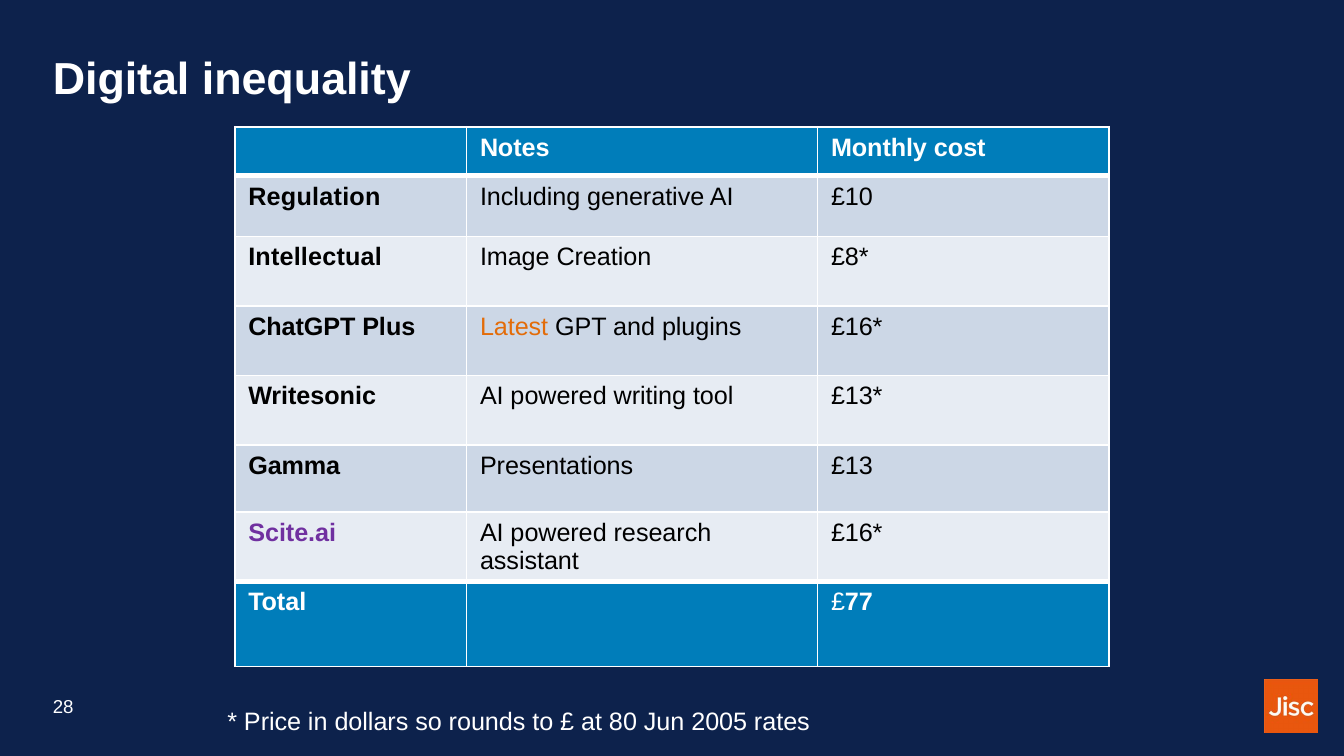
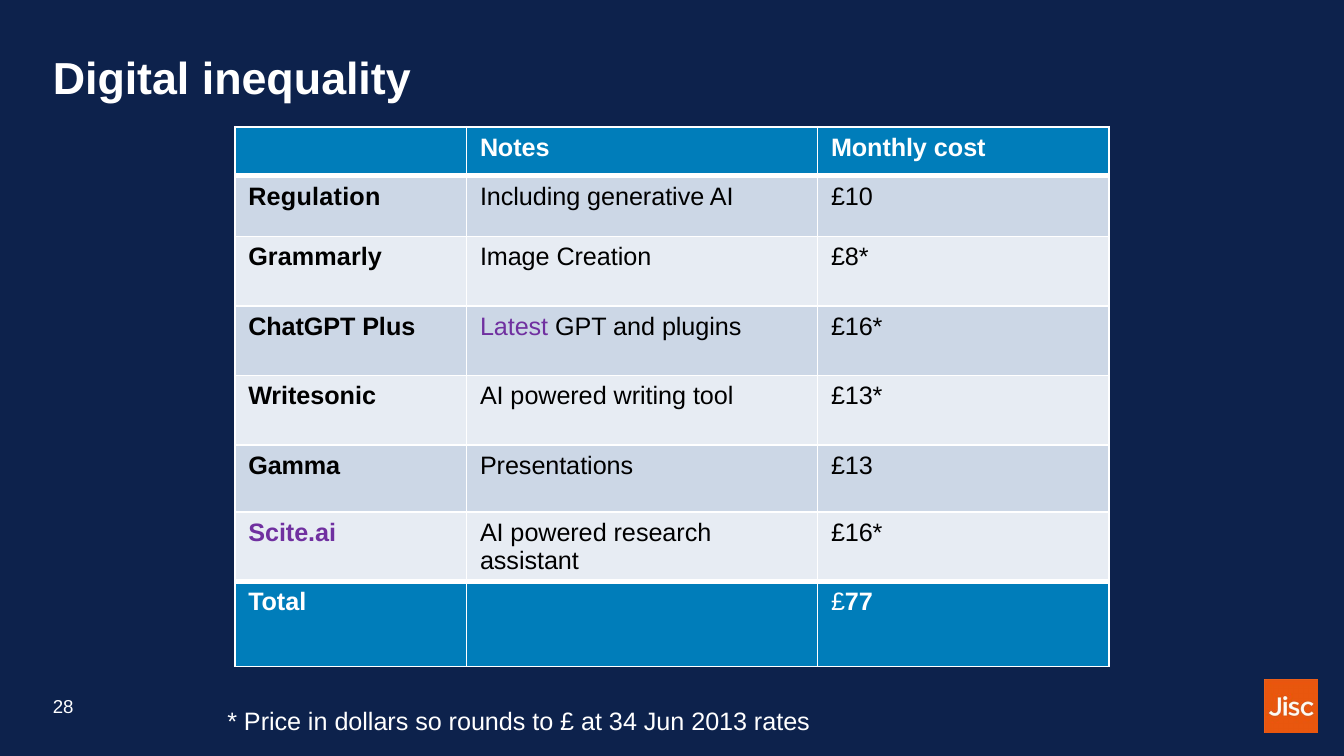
Intellectual: Intellectual -> Grammarly
Latest colour: orange -> purple
80: 80 -> 34
2005: 2005 -> 2013
